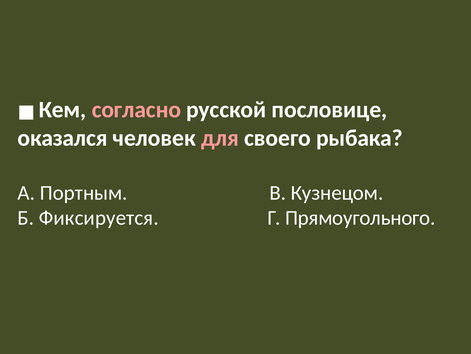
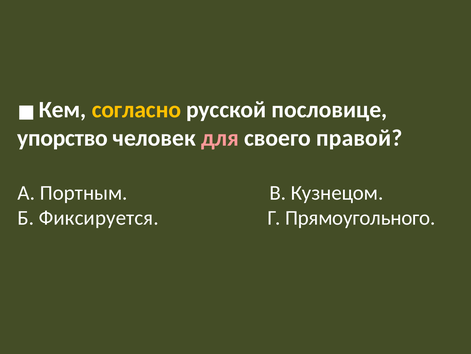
согласно colour: pink -> yellow
оказался: оказался -> упорство
рыбака: рыбака -> правой
